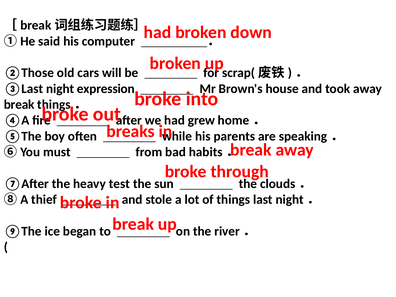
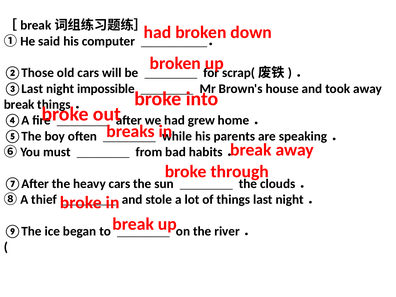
expression: expression -> impossible
heavy test: test -> cars
